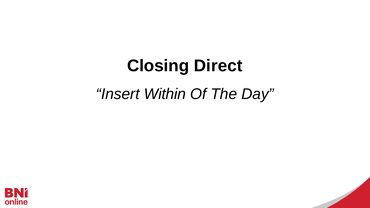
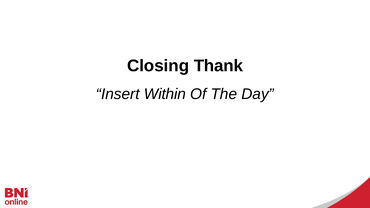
Direct: Direct -> Thank
